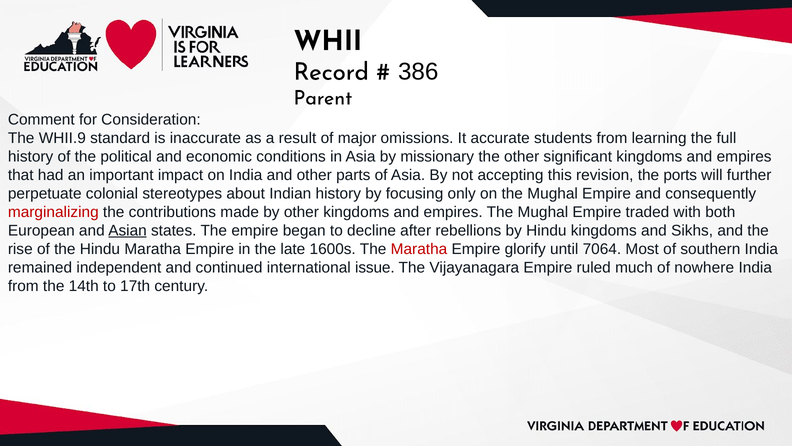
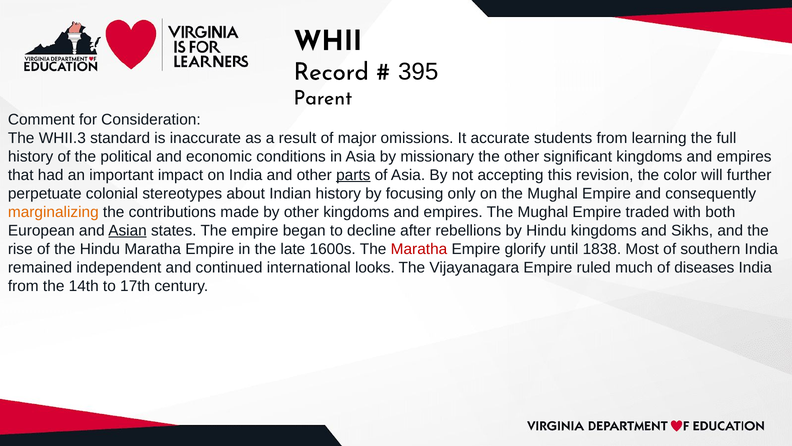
386: 386 -> 395
WHII.9: WHII.9 -> WHII.3
parts underline: none -> present
ports: ports -> color
marginalizing colour: red -> orange
7064: 7064 -> 1838
issue: issue -> looks
nowhere: nowhere -> diseases
